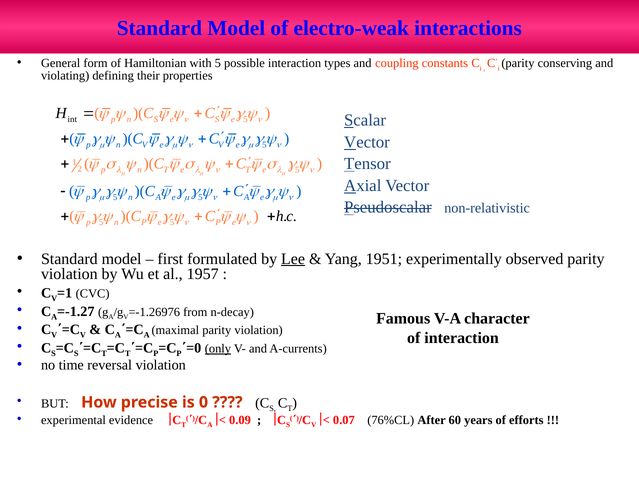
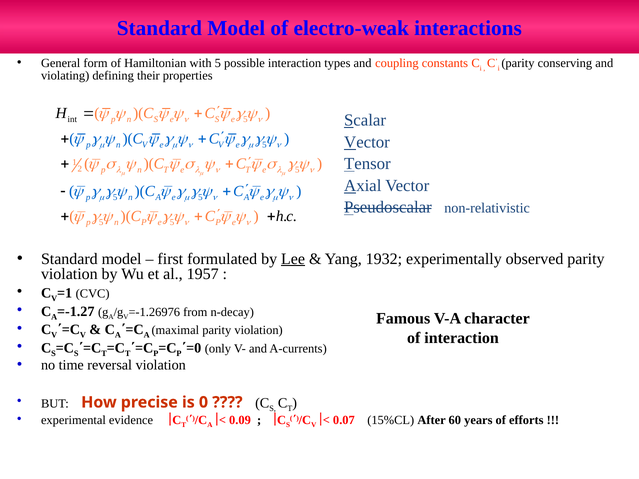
1951: 1951 -> 1932
only underline: present -> none
76%CL: 76%CL -> 15%CL
